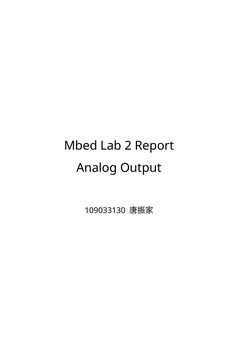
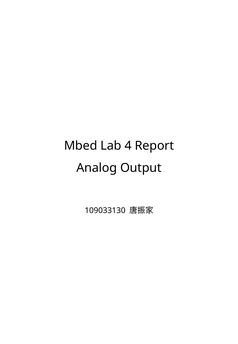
2: 2 -> 4
